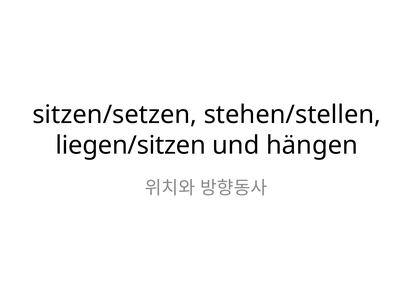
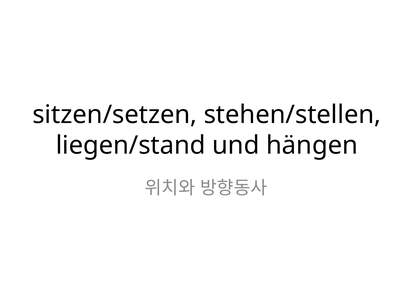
liegen/sitzen: liegen/sitzen -> liegen/stand
